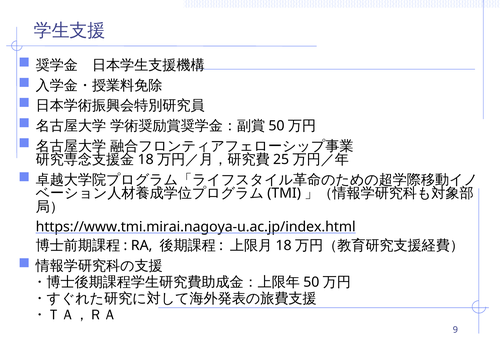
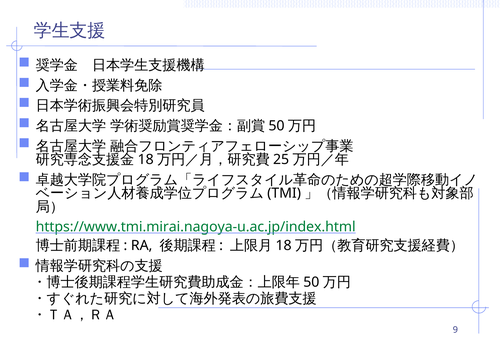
https://www.tmi.mirai.nagoya-u.ac.jp/index.html colour: black -> green
